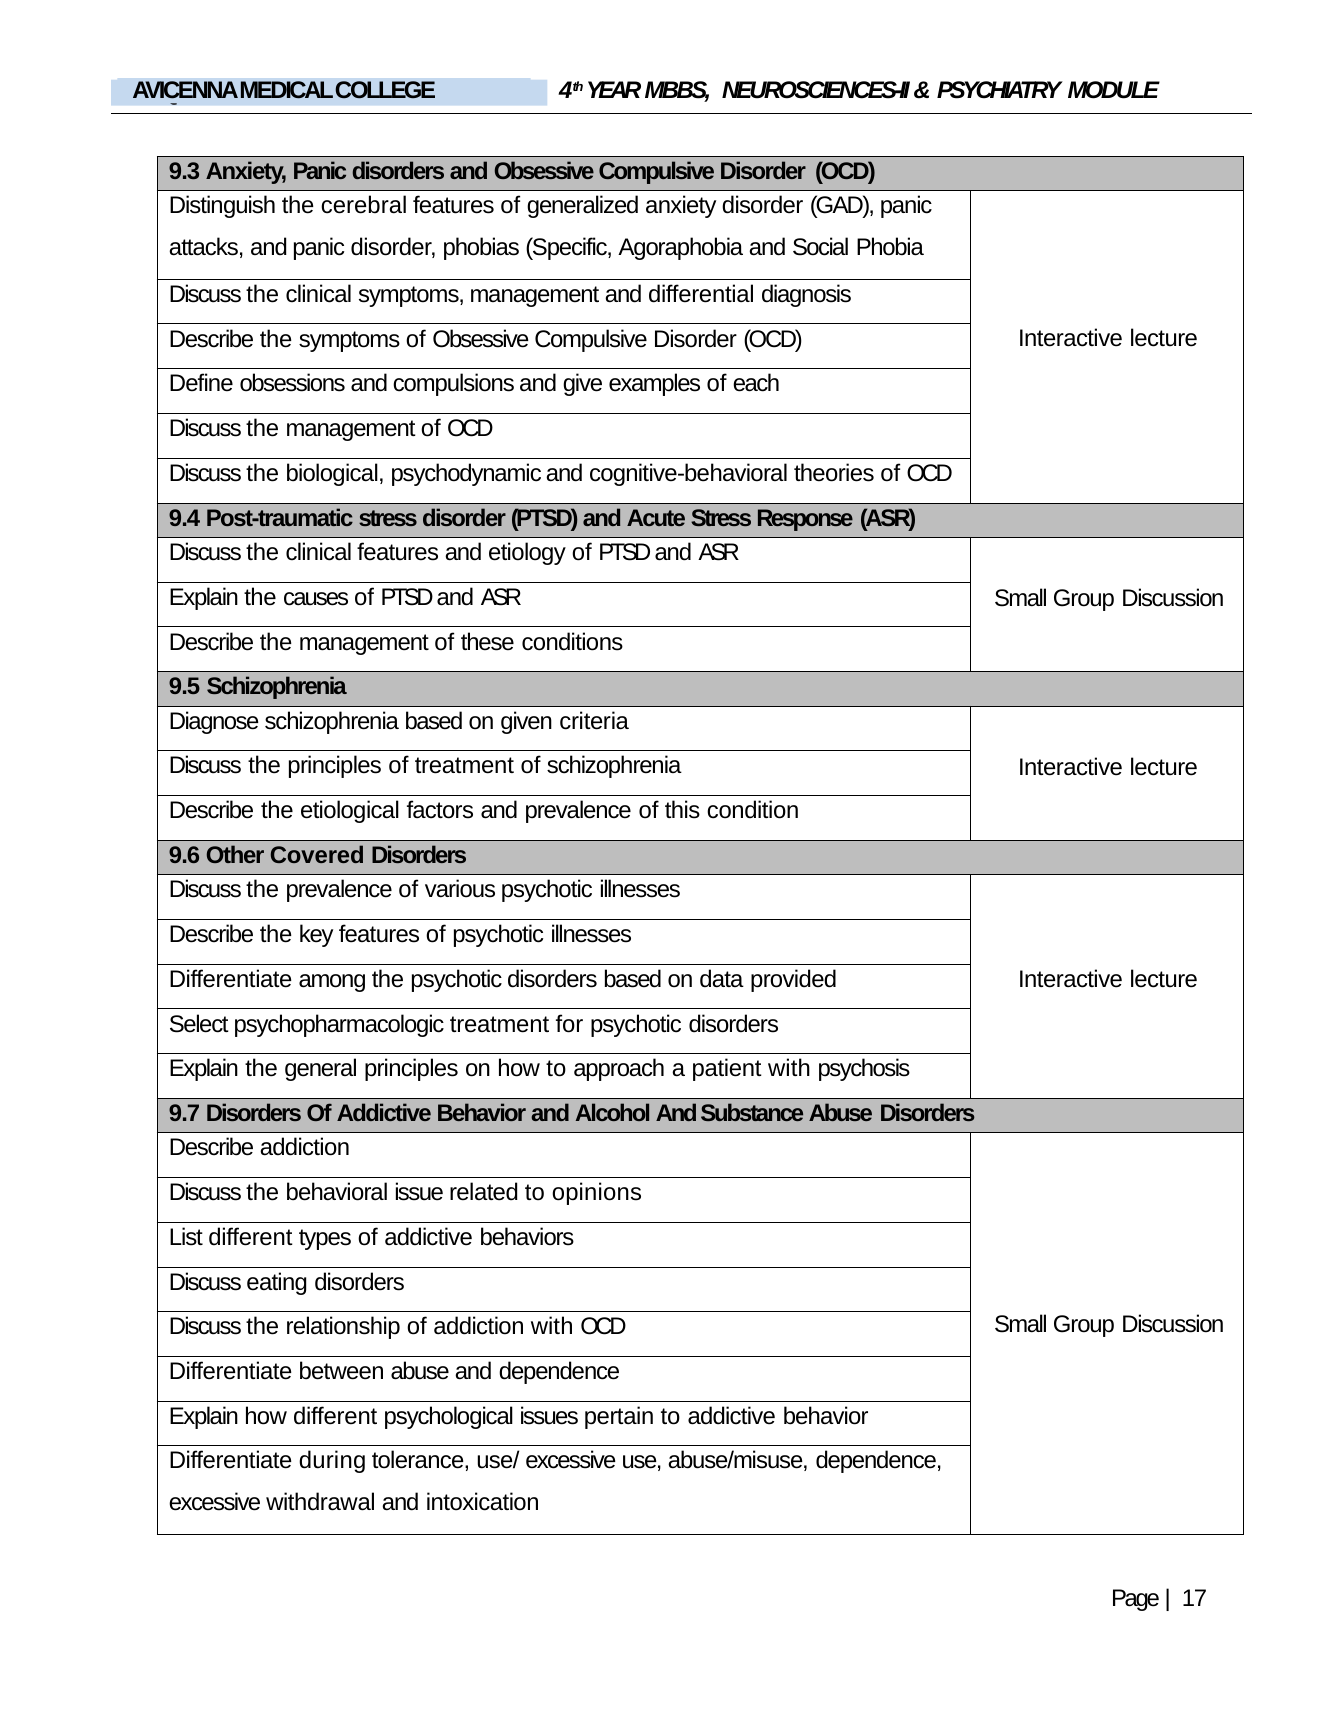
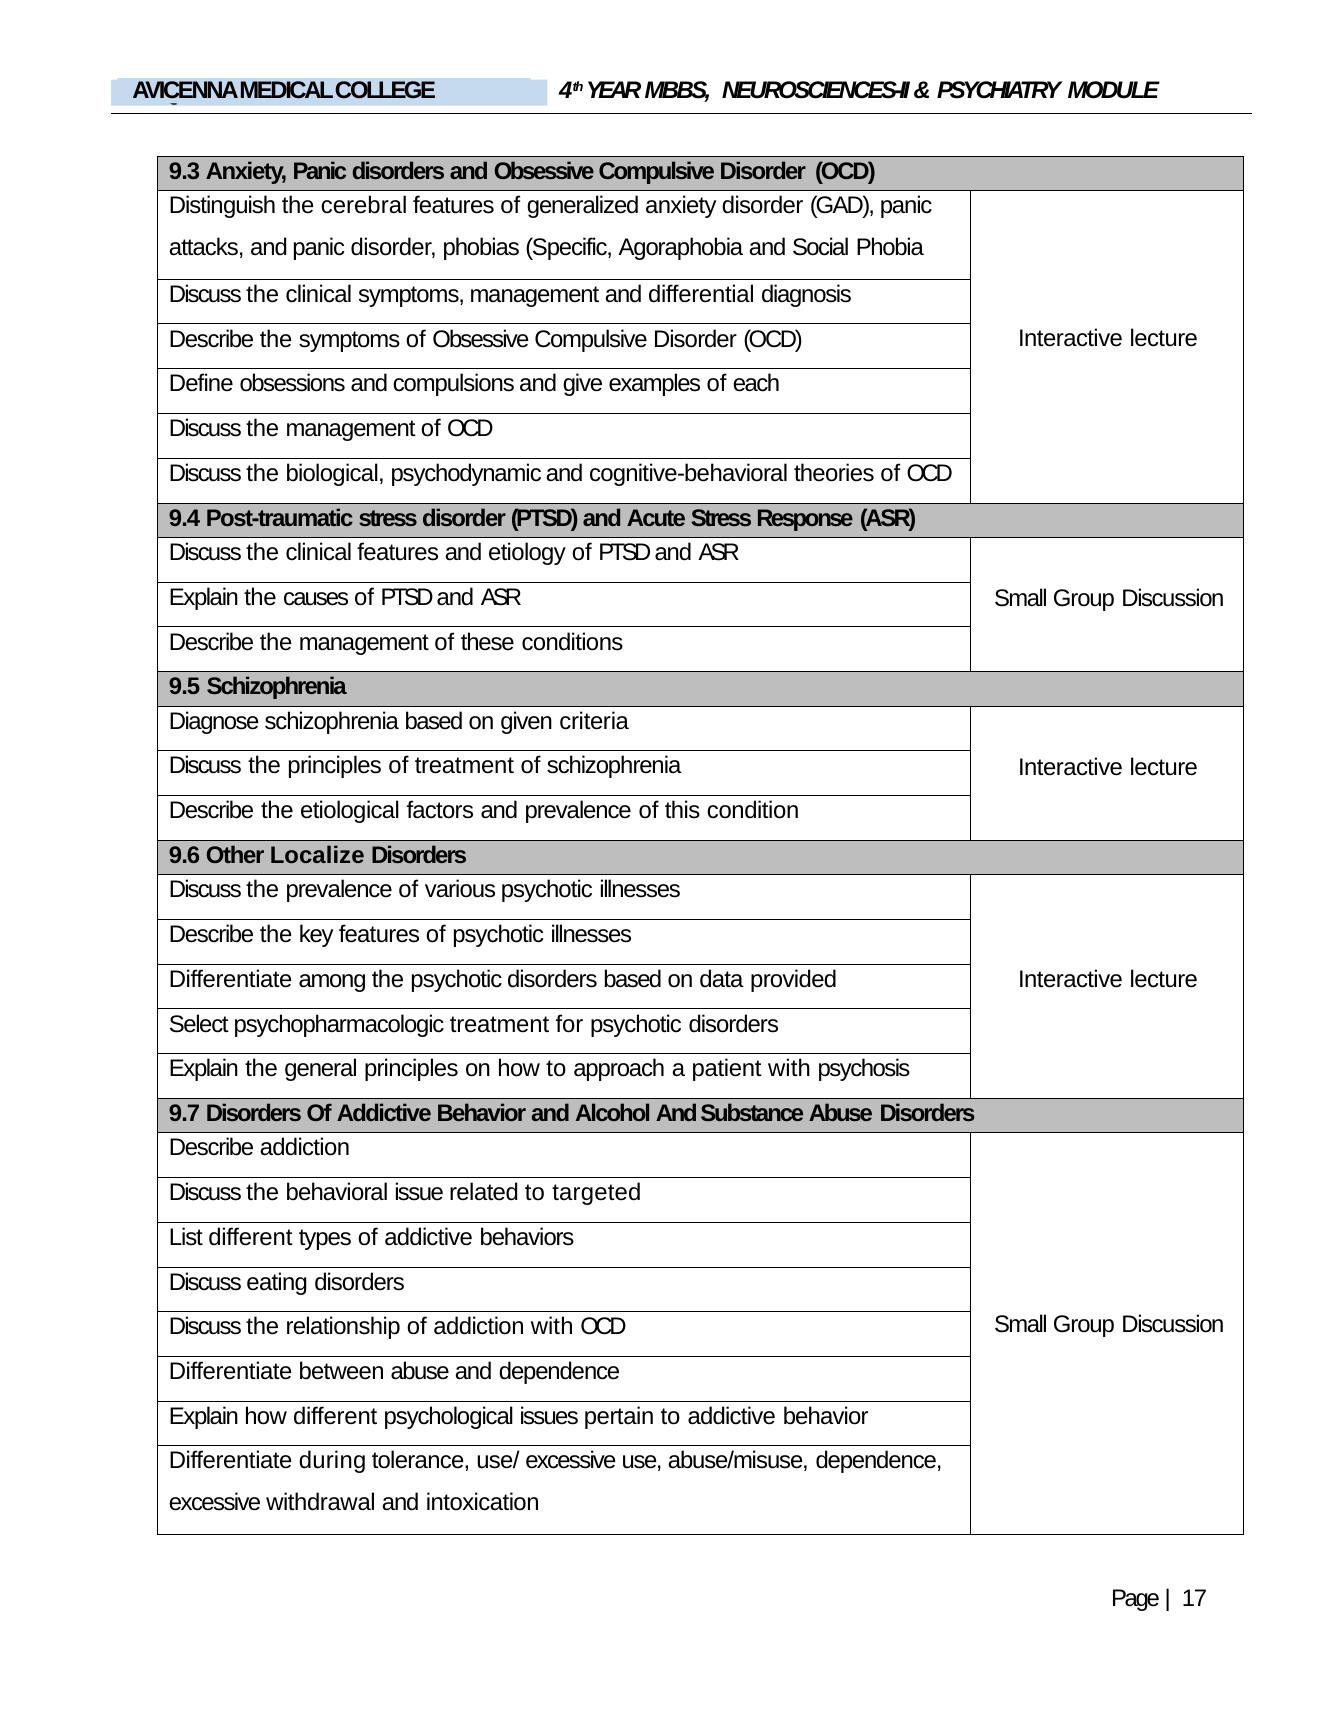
Covered: Covered -> Localize
opinions: opinions -> targeted
